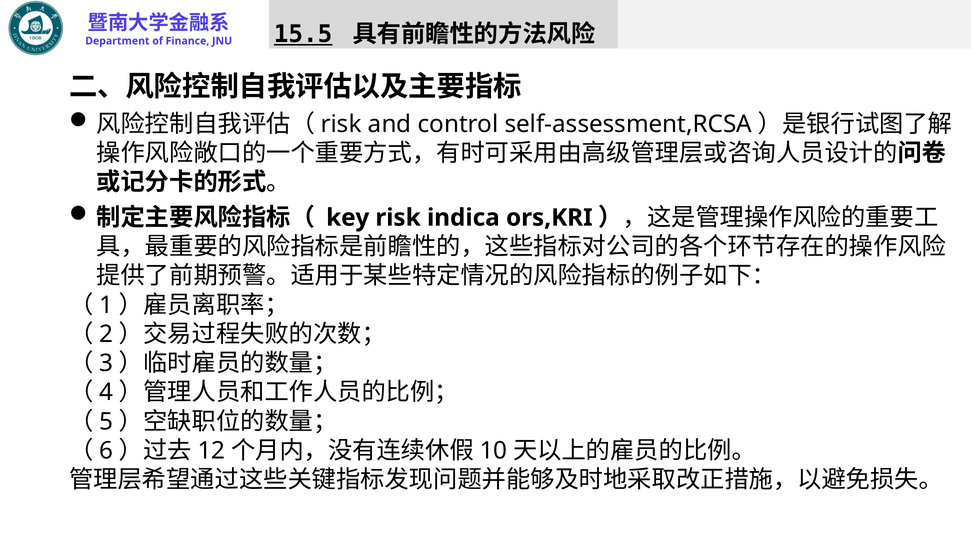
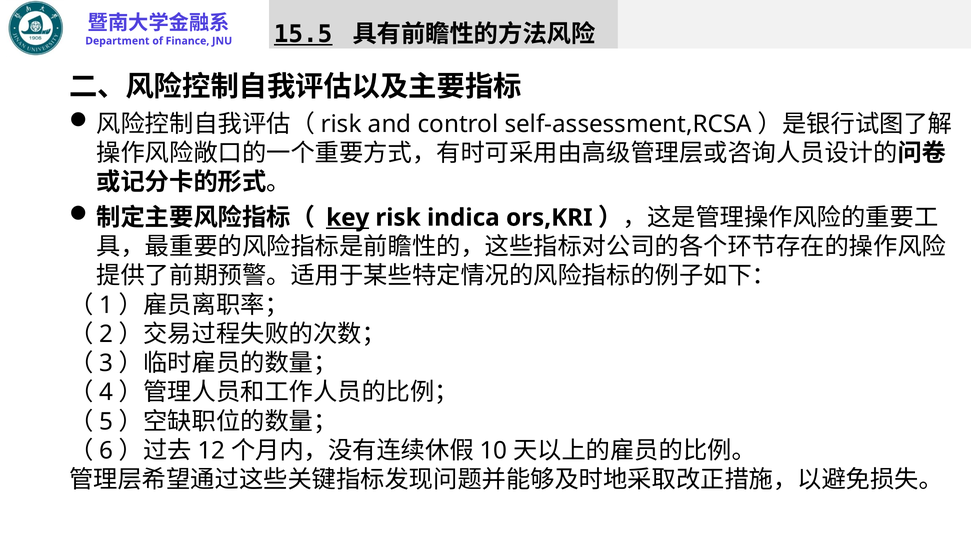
key underline: none -> present
